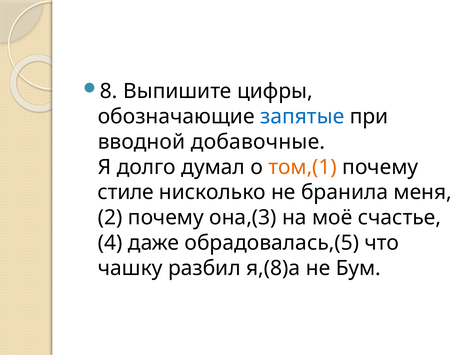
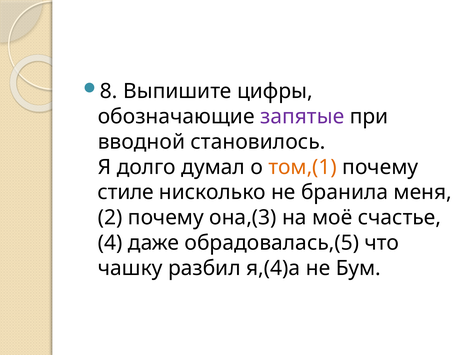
запятые colour: blue -> purple
добавочные: добавочные -> становилось
я,(8)а: я,(8)а -> я,(4)а
